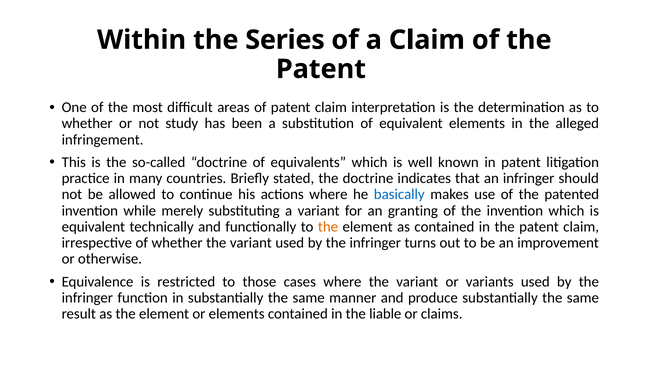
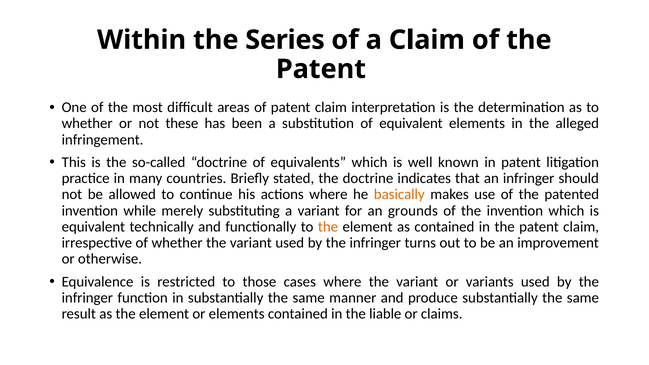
study: study -> these
basically colour: blue -> orange
granting: granting -> grounds
